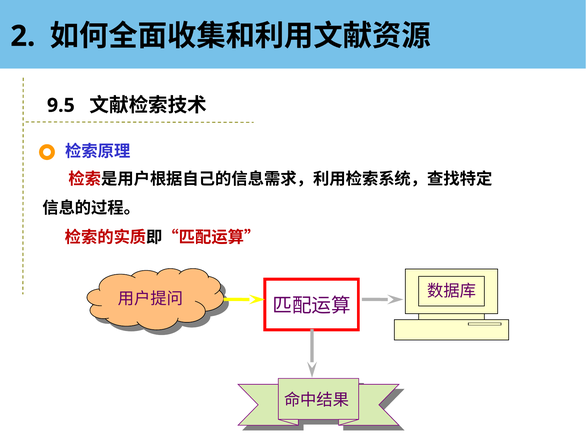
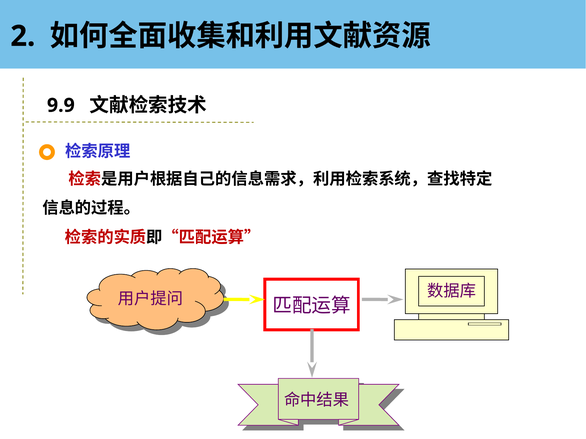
9.5: 9.5 -> 9.9
